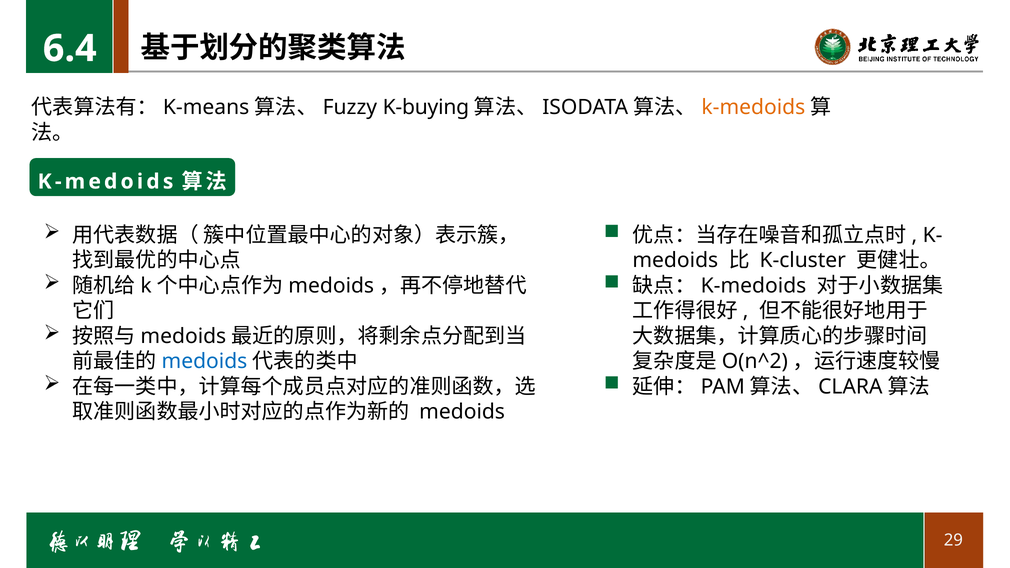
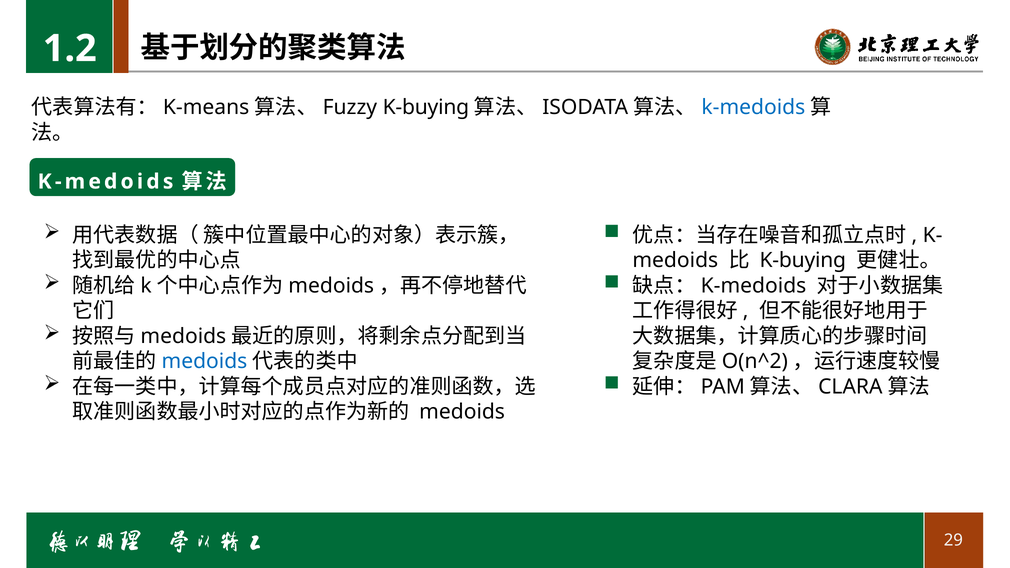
6.4: 6.4 -> 1.2
k-medoids at (753, 107) colour: orange -> blue
K-cluster at (803, 260): K-cluster -> K-buying
